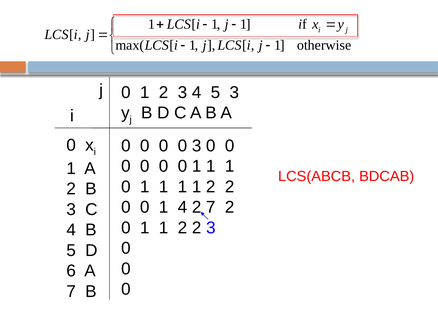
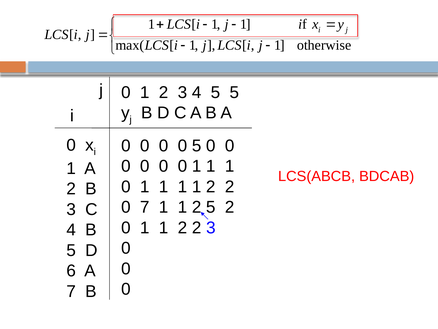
5 3: 3 -> 5
0 3: 3 -> 5
0 at (145, 207): 0 -> 7
4 at (182, 207): 4 -> 1
2 7: 7 -> 5
